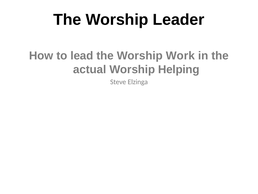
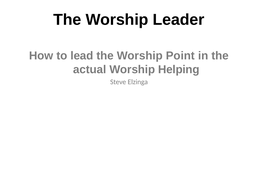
Work: Work -> Point
